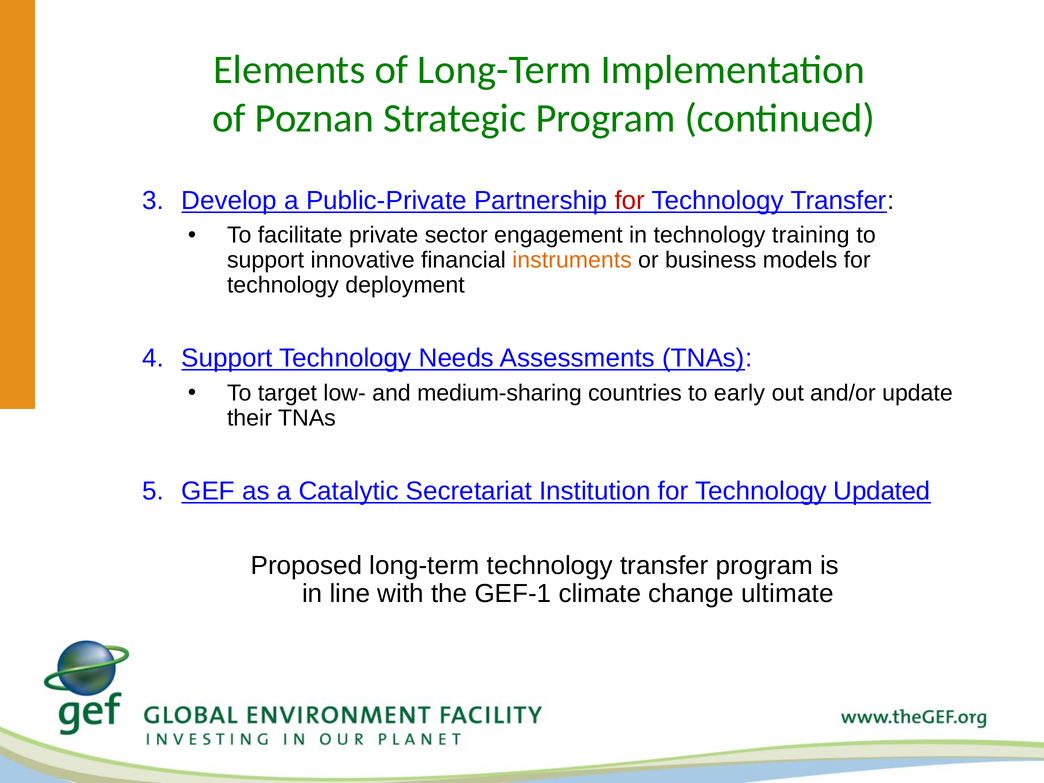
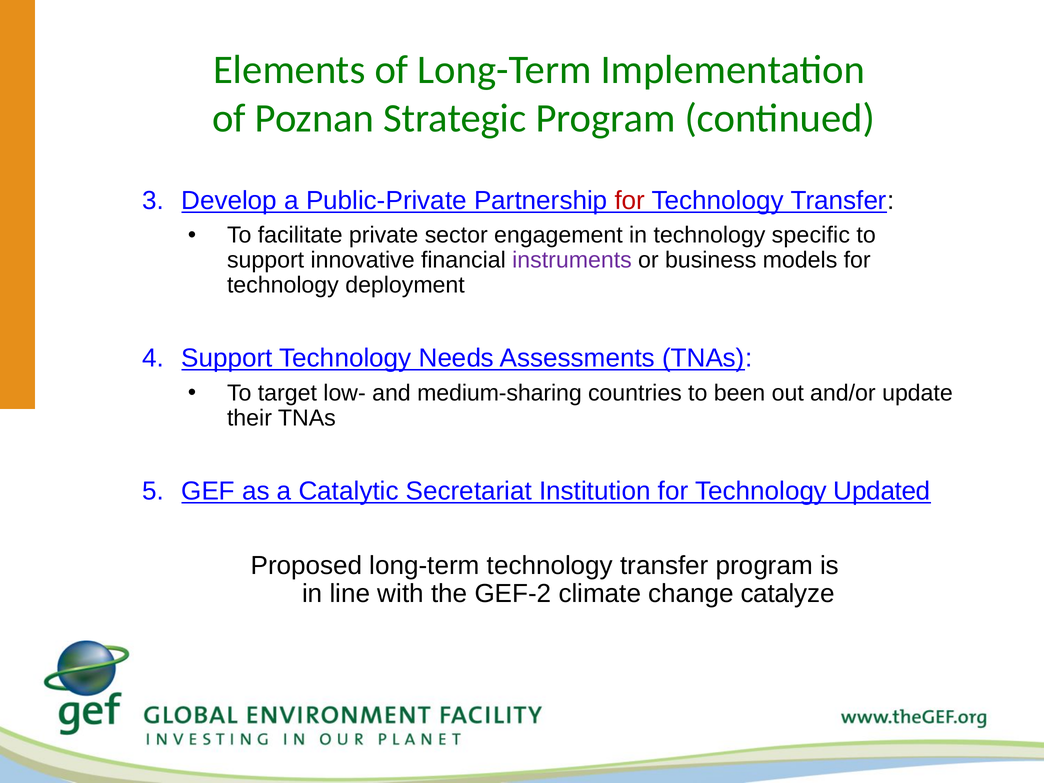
training: training -> specific
instruments colour: orange -> purple
early: early -> been
GEF-1: GEF-1 -> GEF-2
ultimate: ultimate -> catalyze
